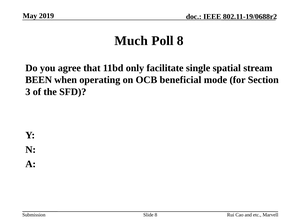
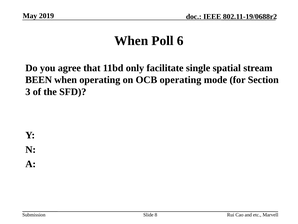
Much at (131, 41): Much -> When
Poll 8: 8 -> 6
OCB beneficial: beneficial -> operating
